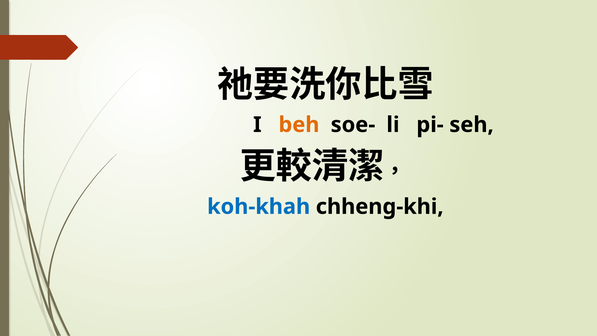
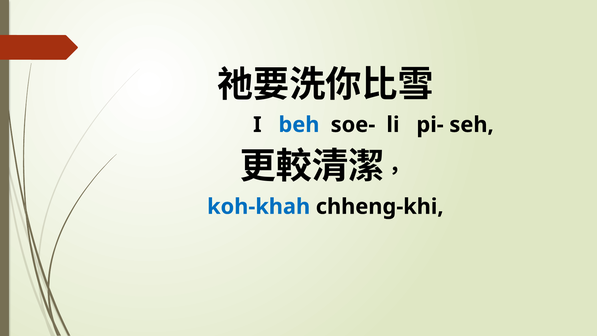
beh colour: orange -> blue
